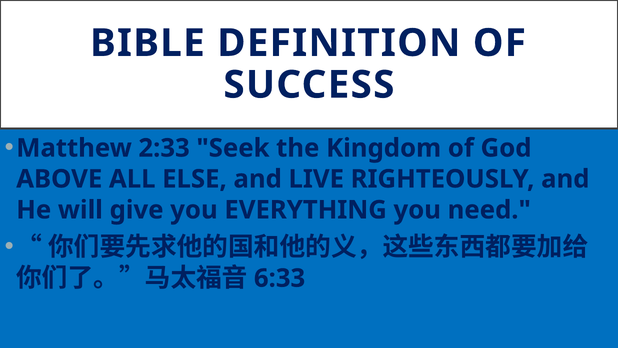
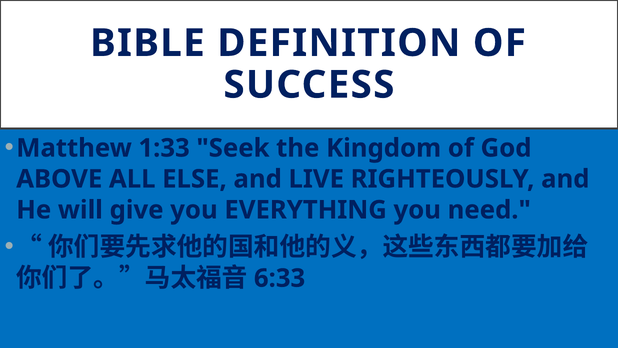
2:33: 2:33 -> 1:33
